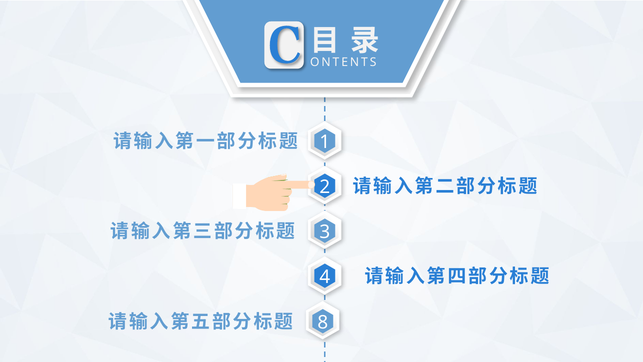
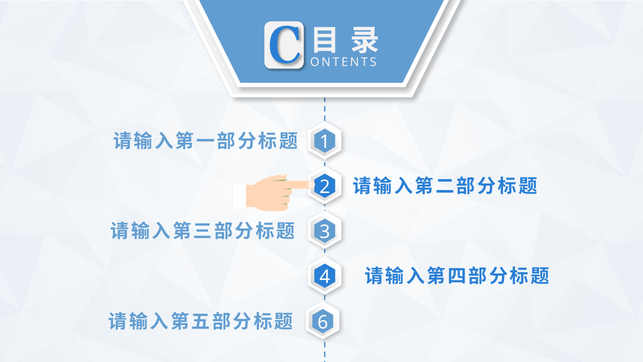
8: 8 -> 6
